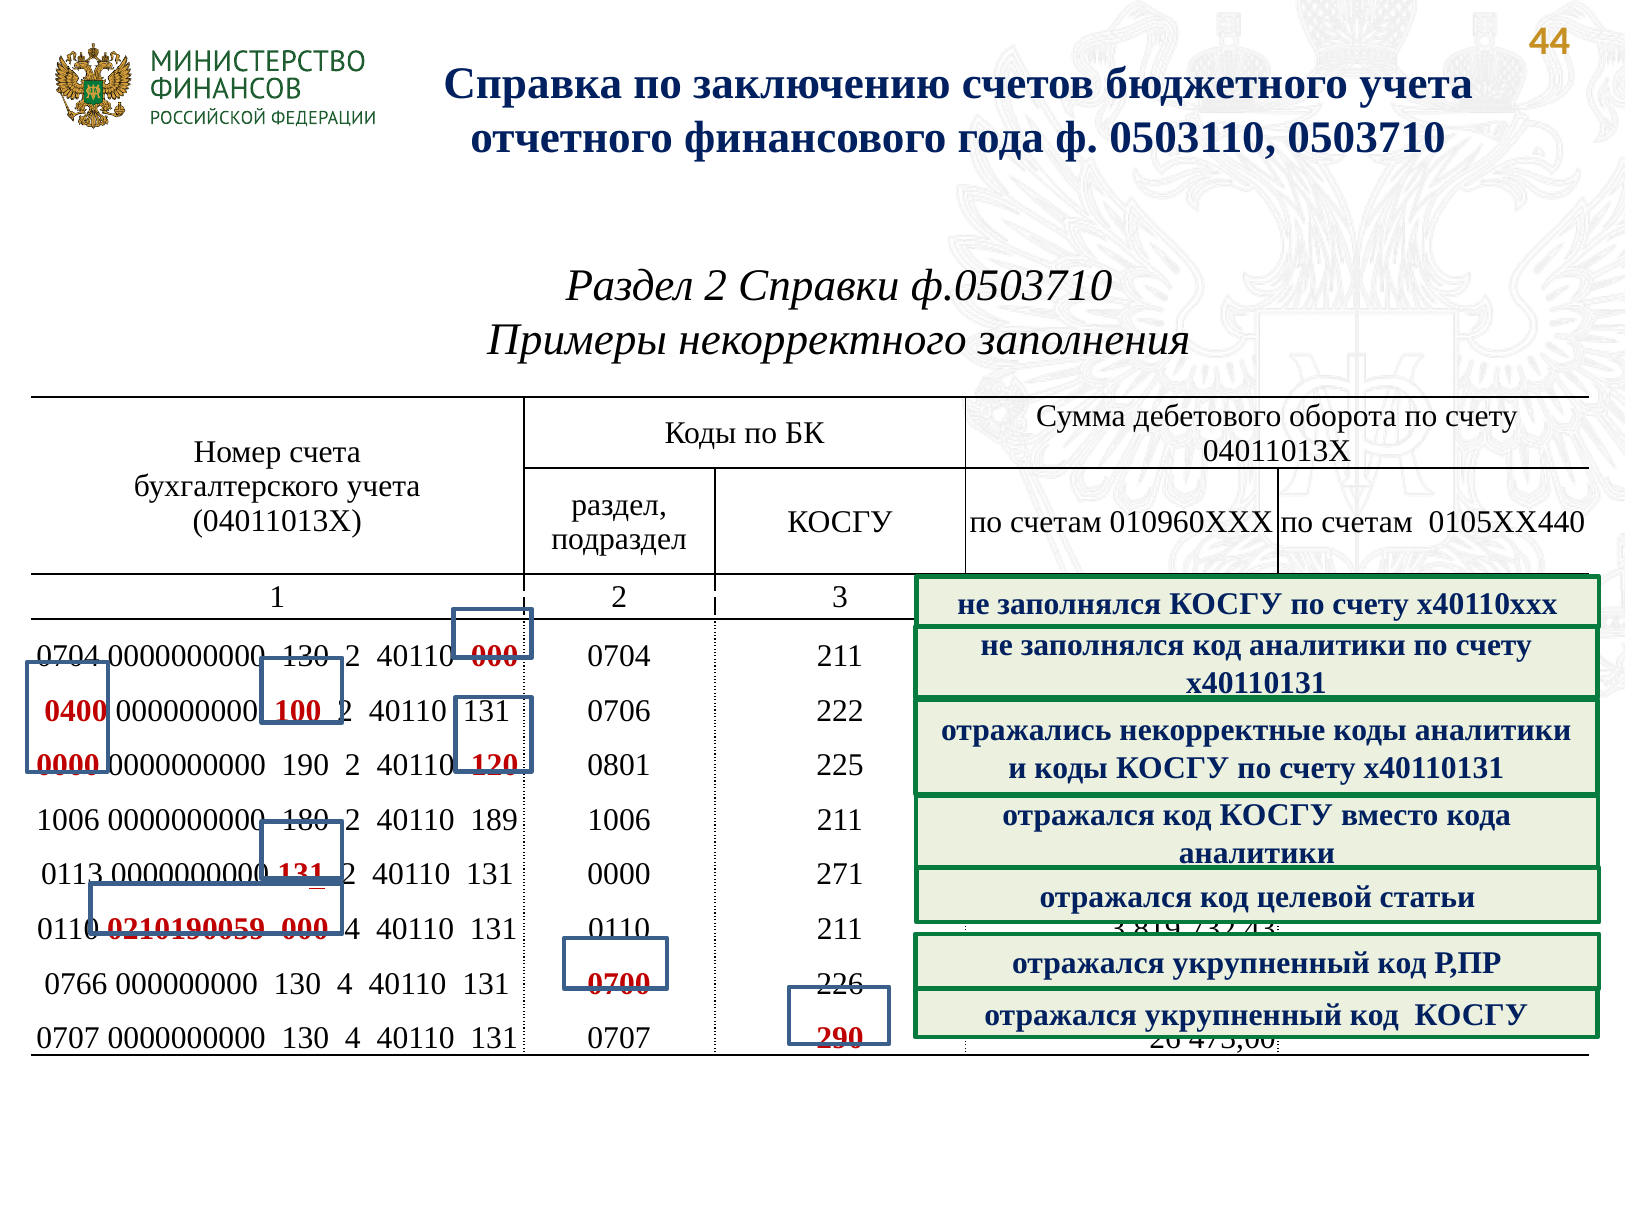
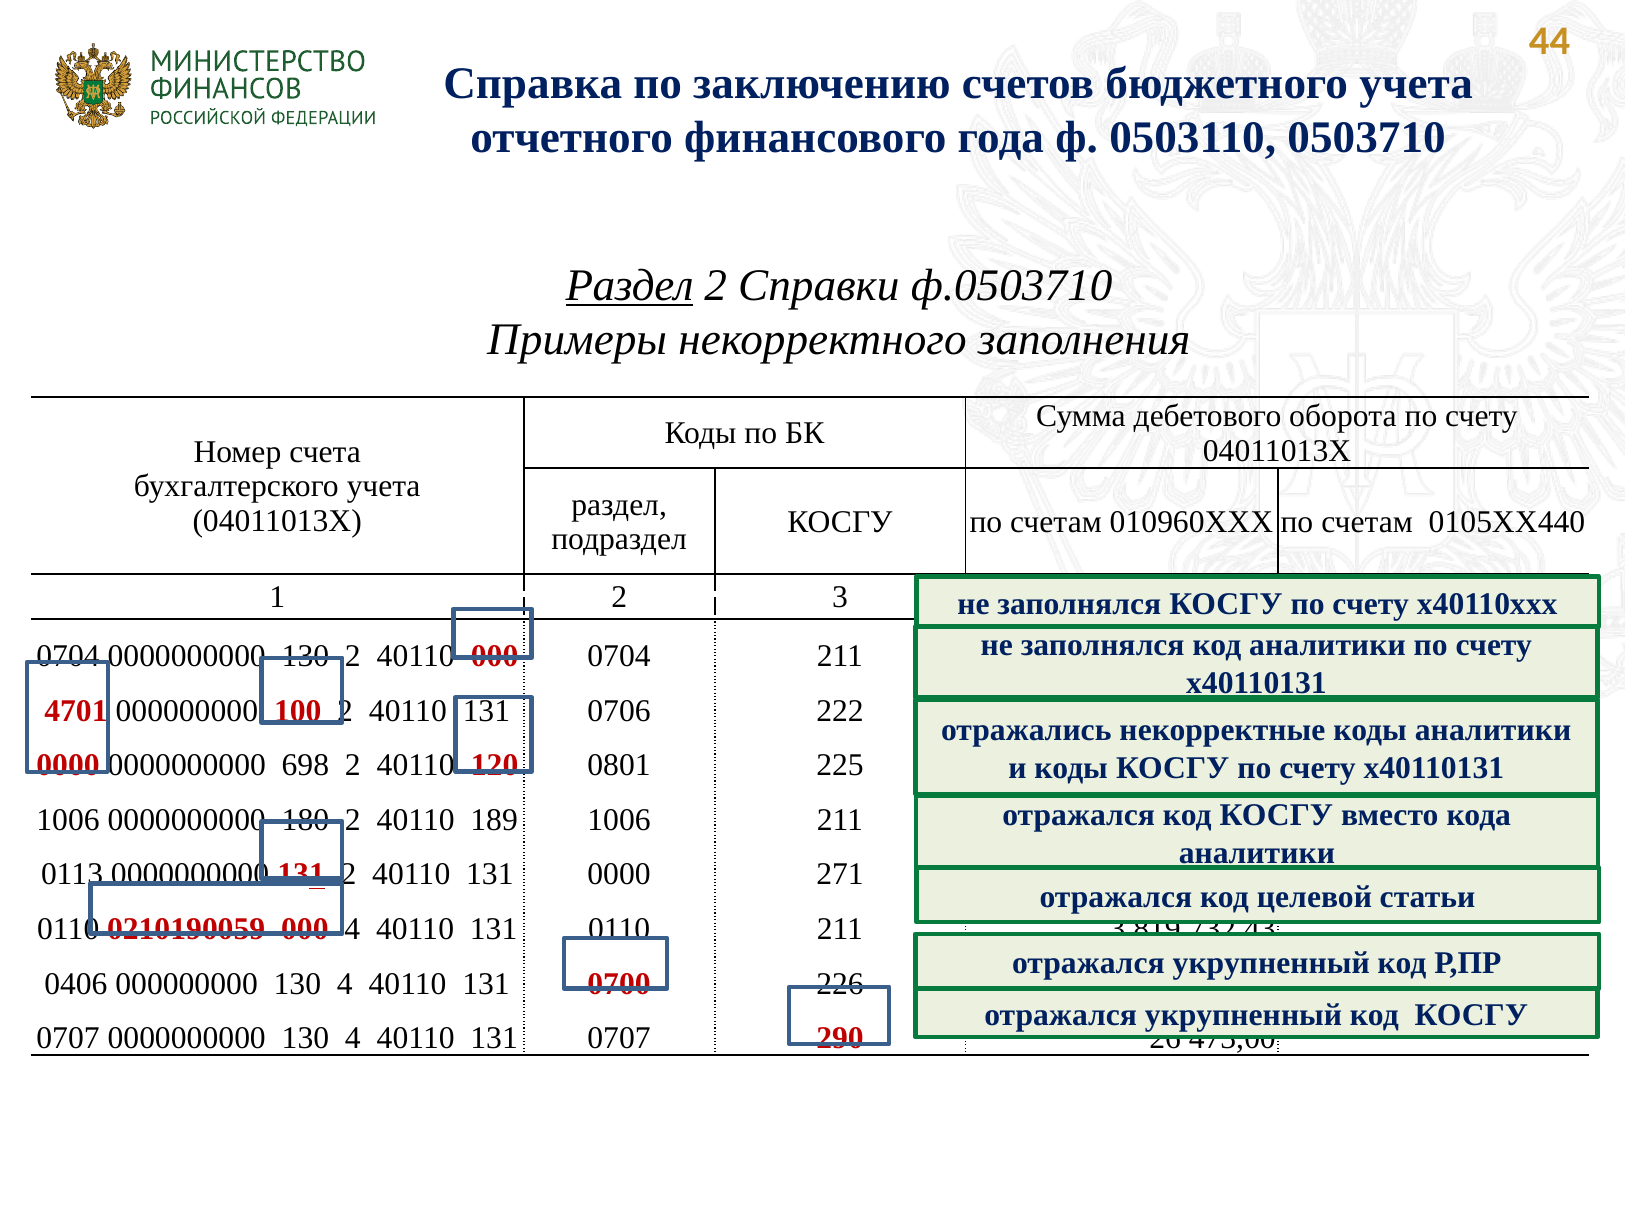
Раздел at (630, 286) underline: none -> present
0400: 0400 -> 4701
190: 190 -> 698
0766: 0766 -> 0406
